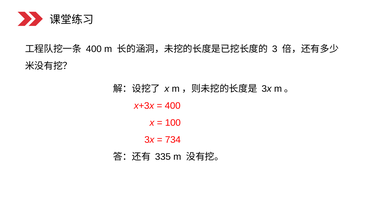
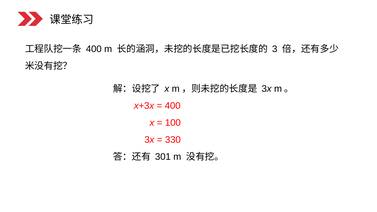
734: 734 -> 330
335: 335 -> 301
